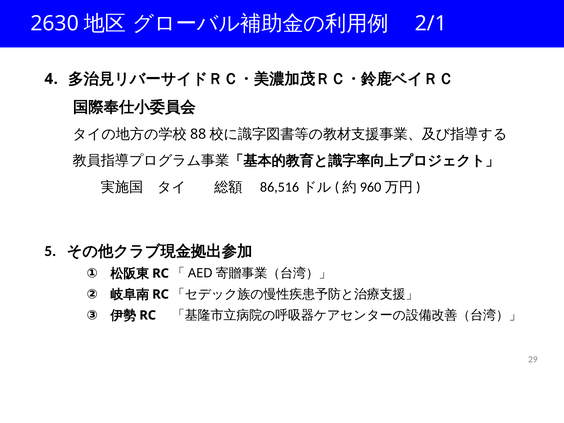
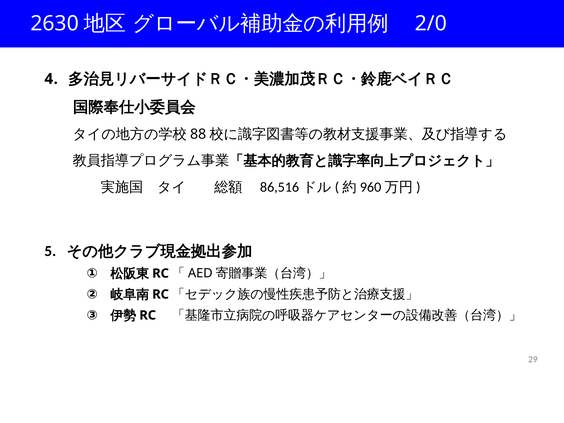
2/1: 2/1 -> 2/0
